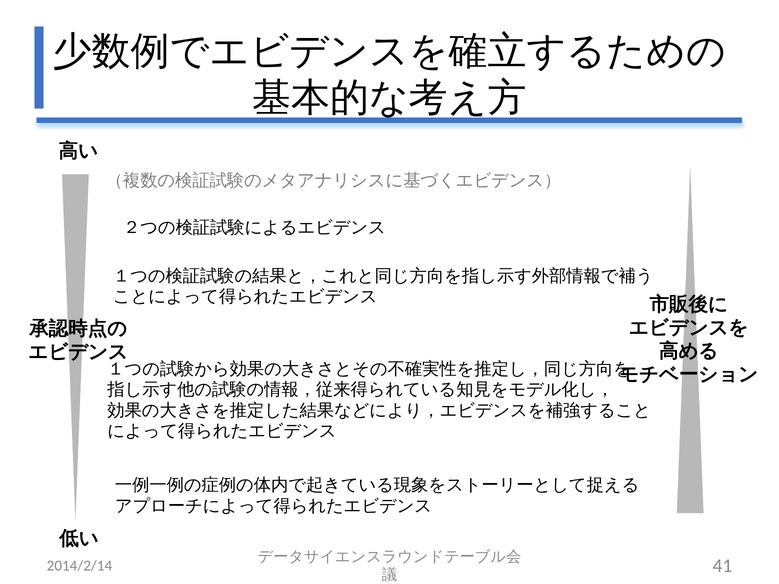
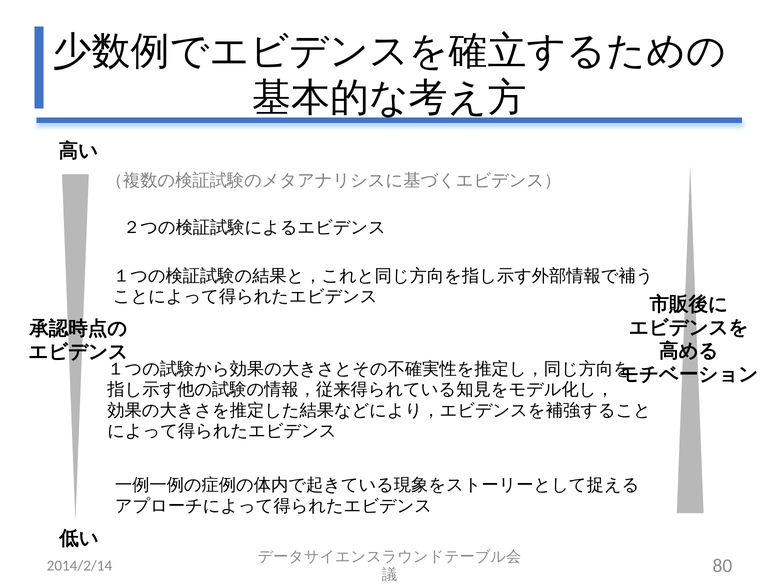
41: 41 -> 80
